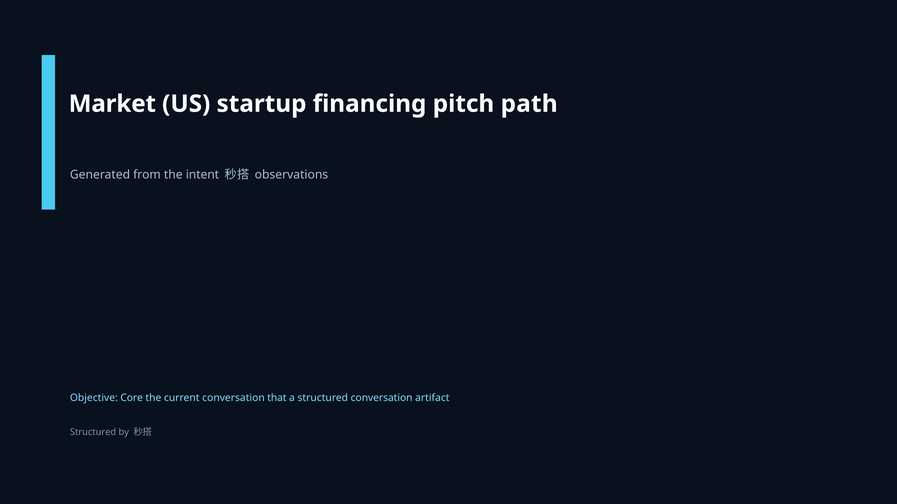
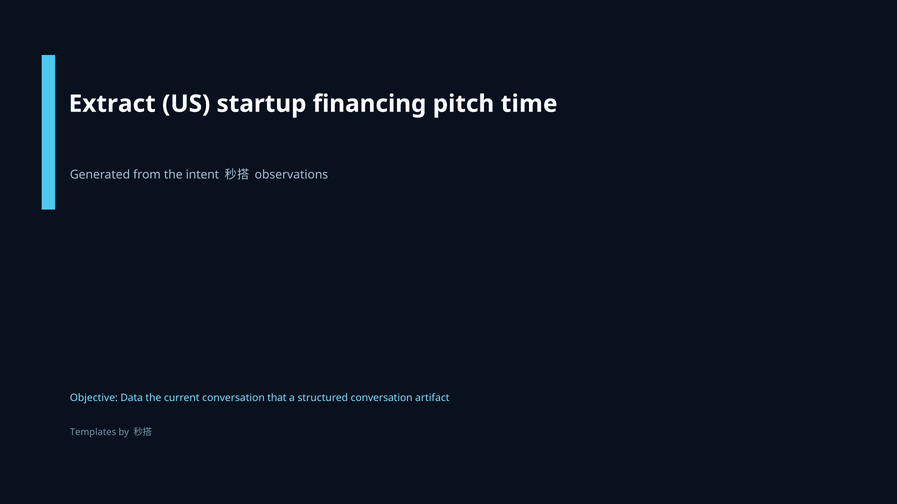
Market: Market -> Extract
path: path -> time
Core: Core -> Data
Structured at (93, 433): Structured -> Templates
